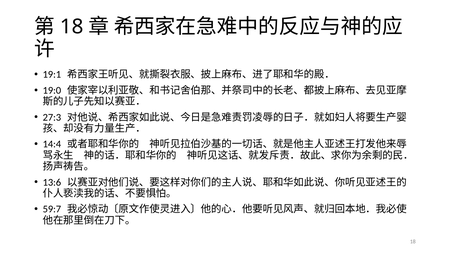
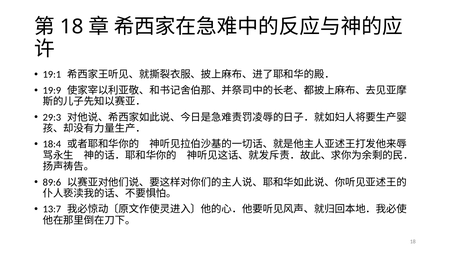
19:0: 19:0 -> 19:9
27:3: 27:3 -> 29:3
14:4: 14:4 -> 18:4
13:6: 13:6 -> 89:6
59:7: 59:7 -> 13:7
